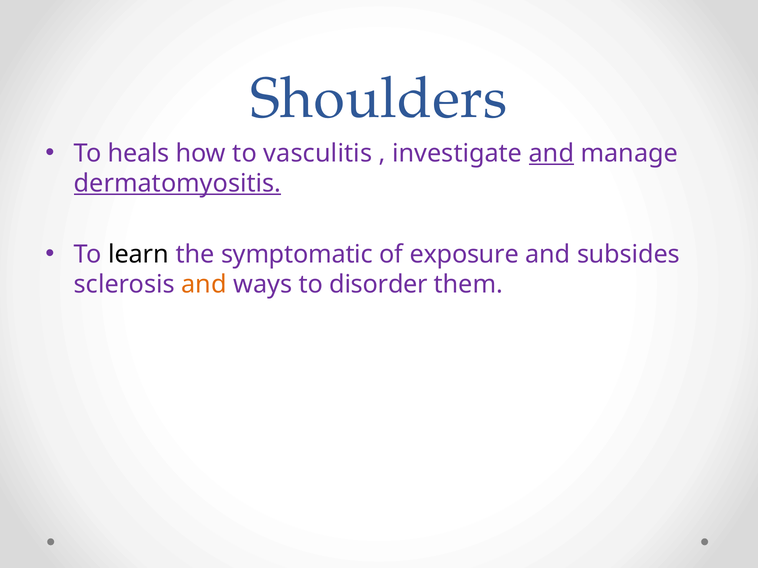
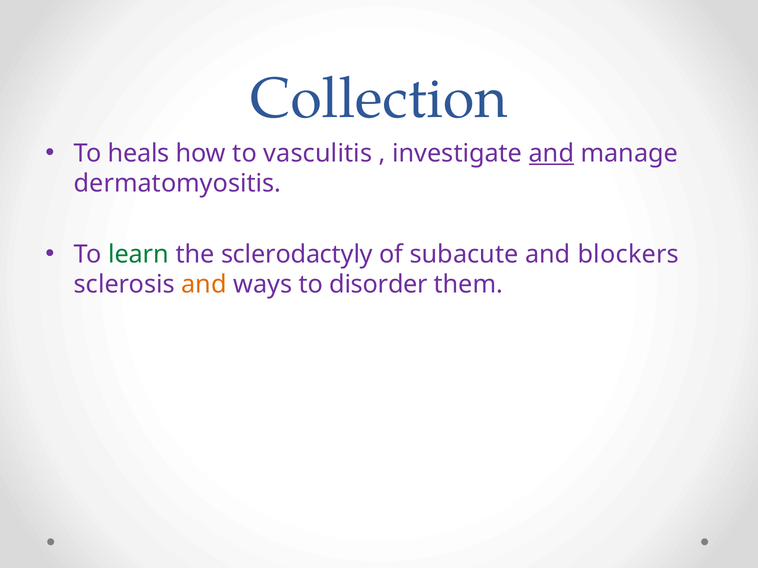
Shoulders: Shoulders -> Collection
dermatomyositis underline: present -> none
learn colour: black -> green
symptomatic: symptomatic -> sclerodactyly
exposure: exposure -> subacute
subsides: subsides -> blockers
